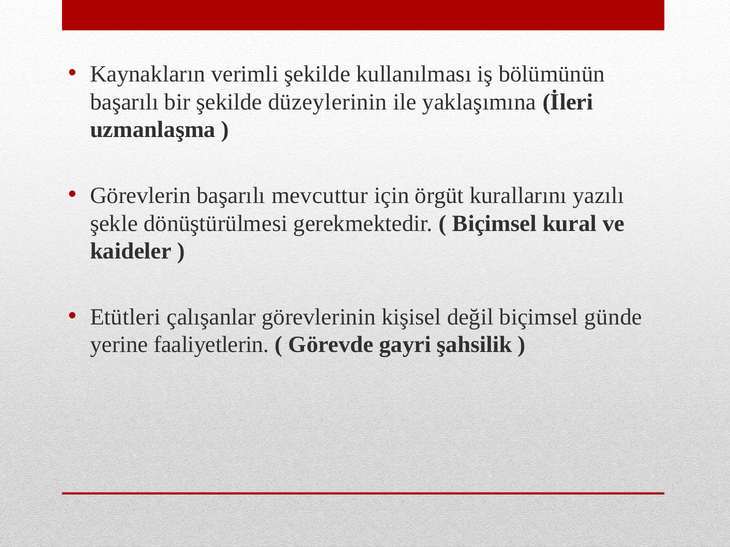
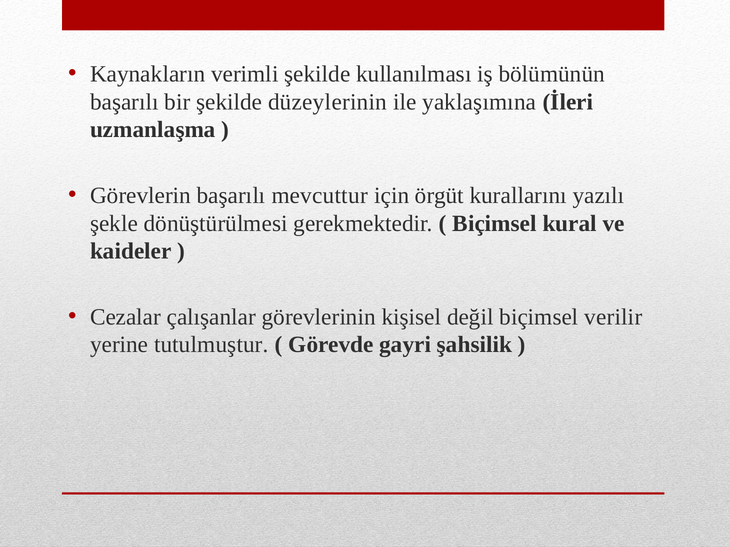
Etütleri: Etütleri -> Cezalar
günde: günde -> verilir
faaliyetlerin: faaliyetlerin -> tutulmuştur
